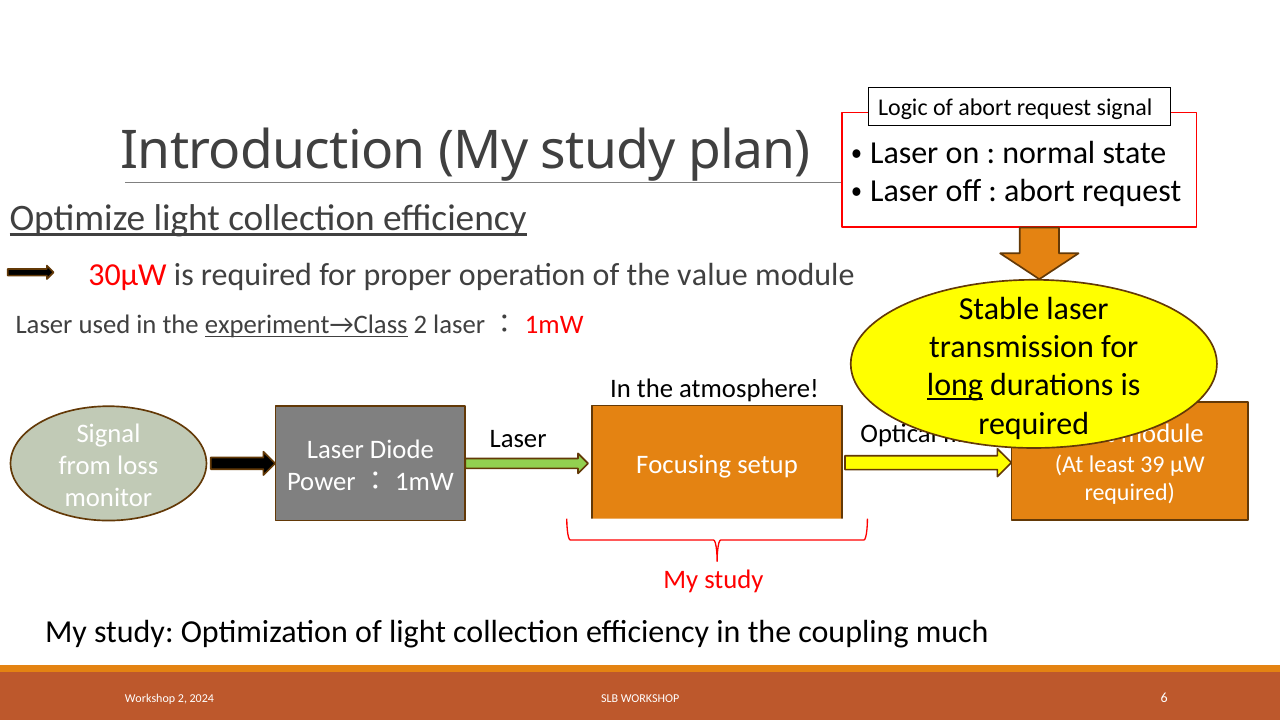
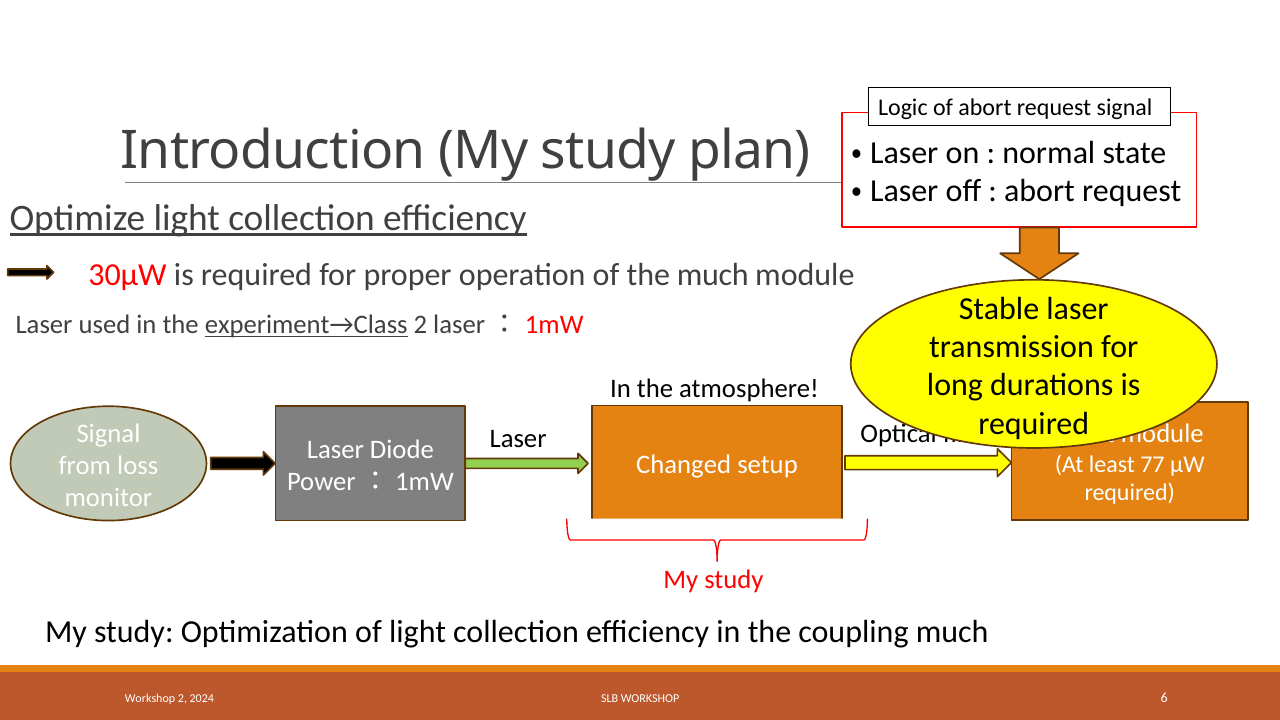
the value: value -> much
long underline: present -> none
Focusing: Focusing -> Changed
39: 39 -> 77
